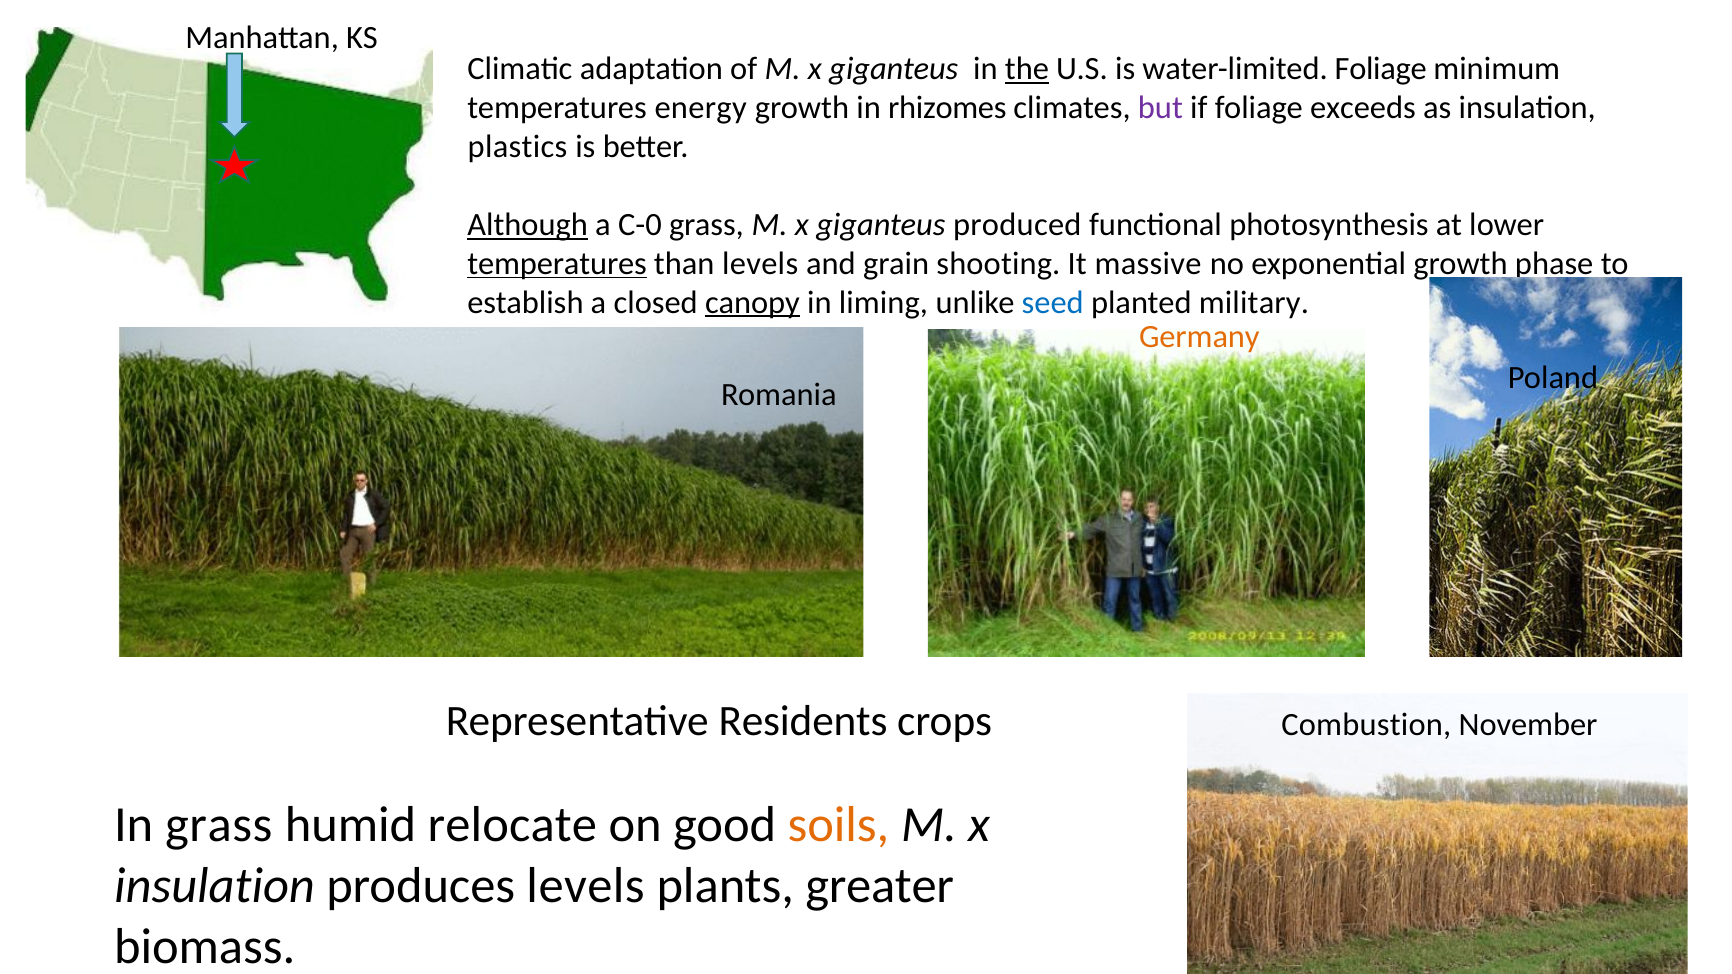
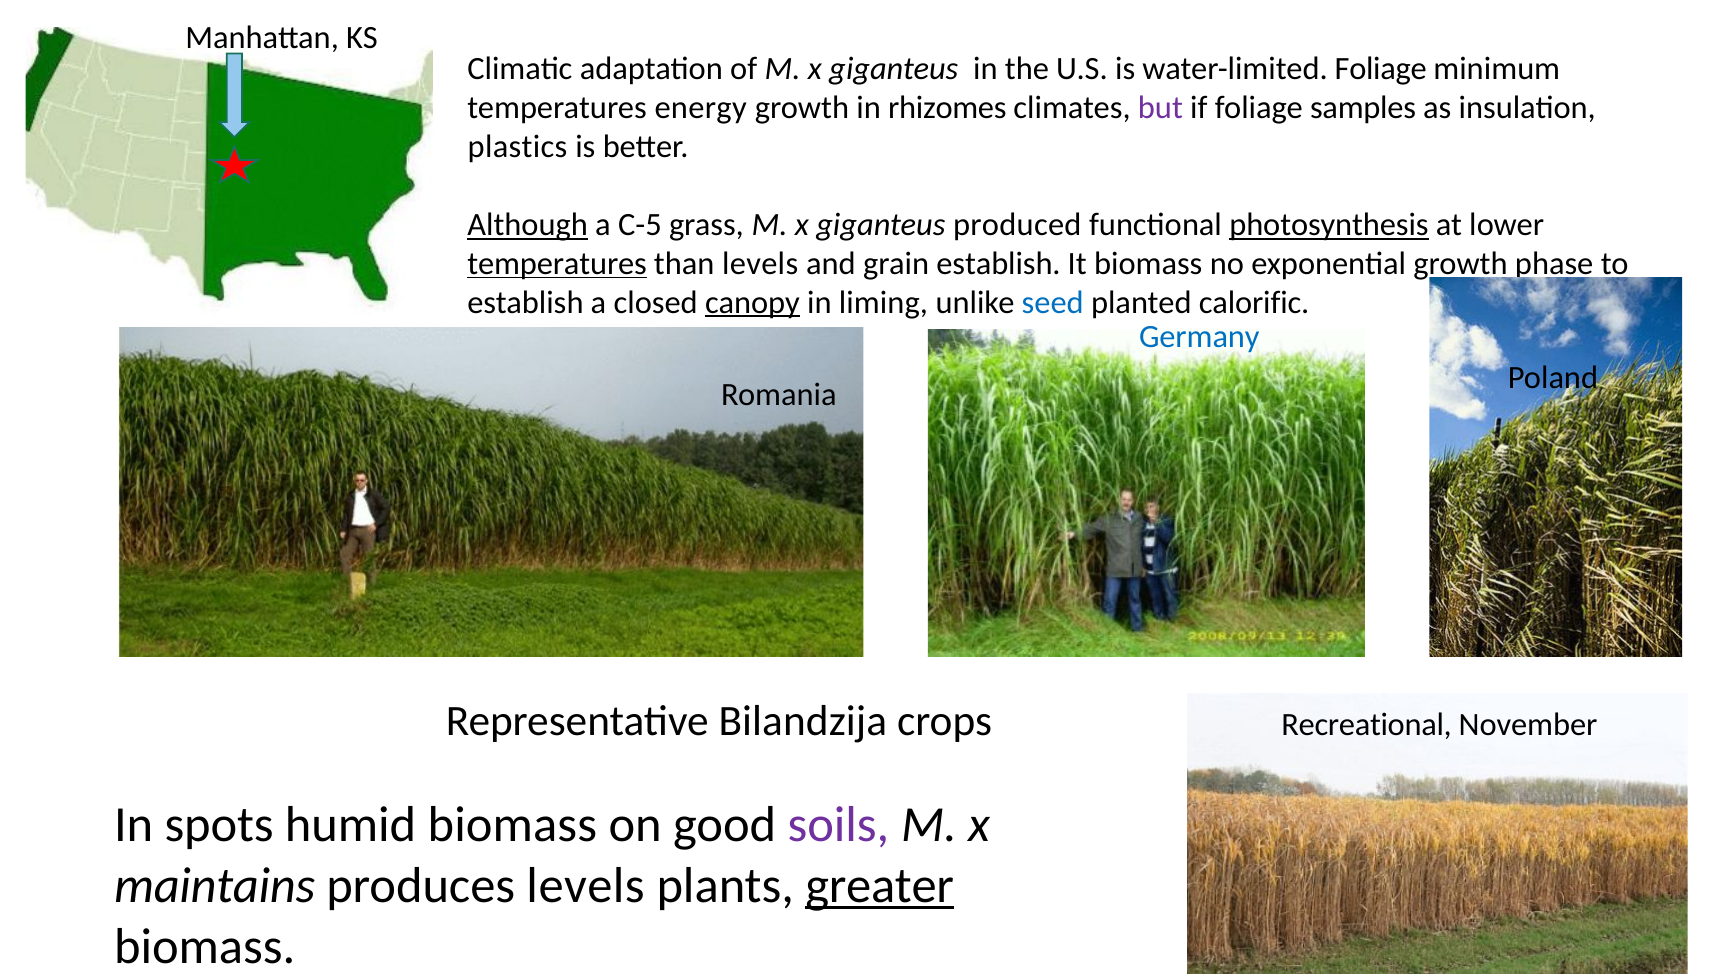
the underline: present -> none
exceeds: exceeds -> samples
C-0: C-0 -> C-5
photosynthesis underline: none -> present
grain shooting: shooting -> establish
It massive: massive -> biomass
military: military -> calorific
Germany colour: orange -> blue
Residents: Residents -> Bilandzija
Combustion: Combustion -> Recreational
In grass: grass -> spots
humid relocate: relocate -> biomass
soils colour: orange -> purple
insulation at (215, 886): insulation -> maintains
greater underline: none -> present
